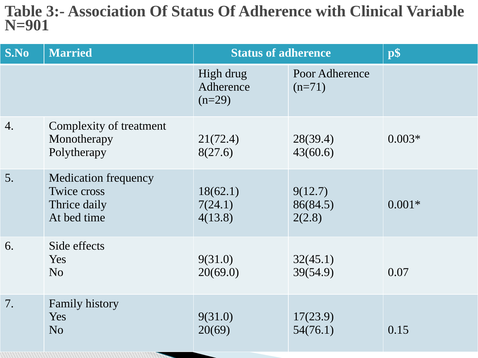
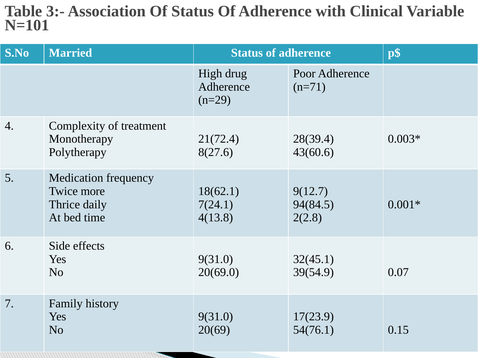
N=901: N=901 -> N=101
cross: cross -> more
86(84.5: 86(84.5 -> 94(84.5
